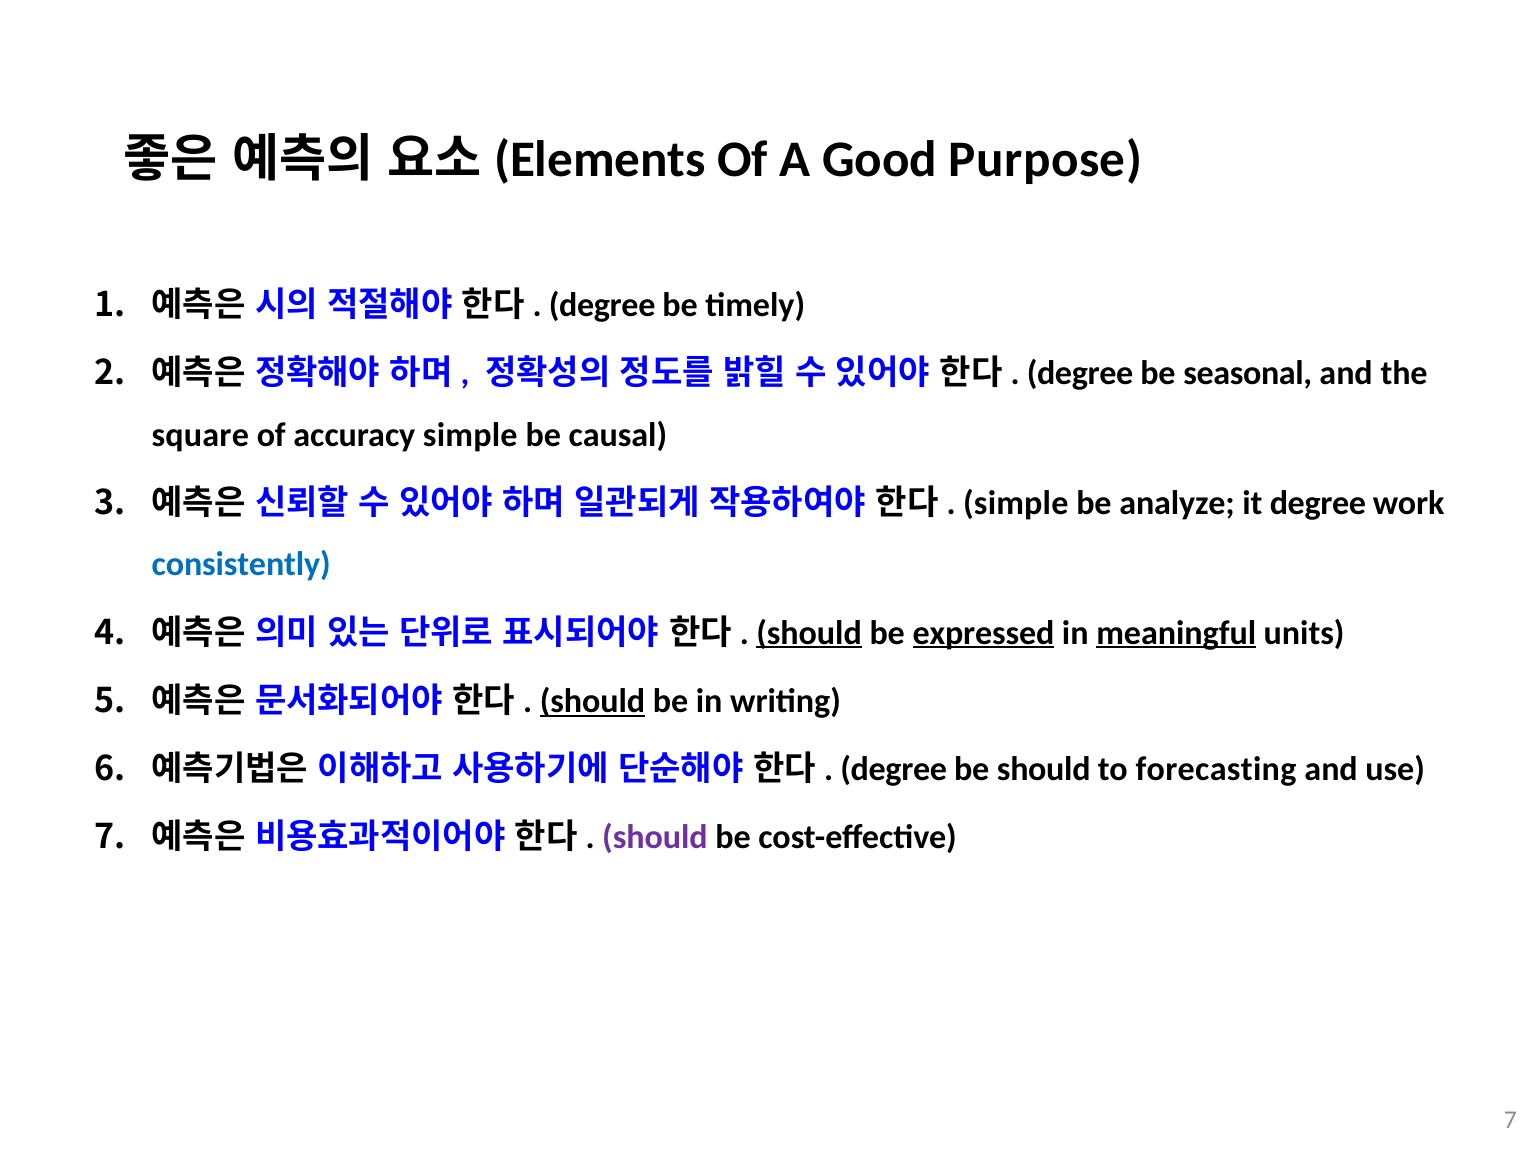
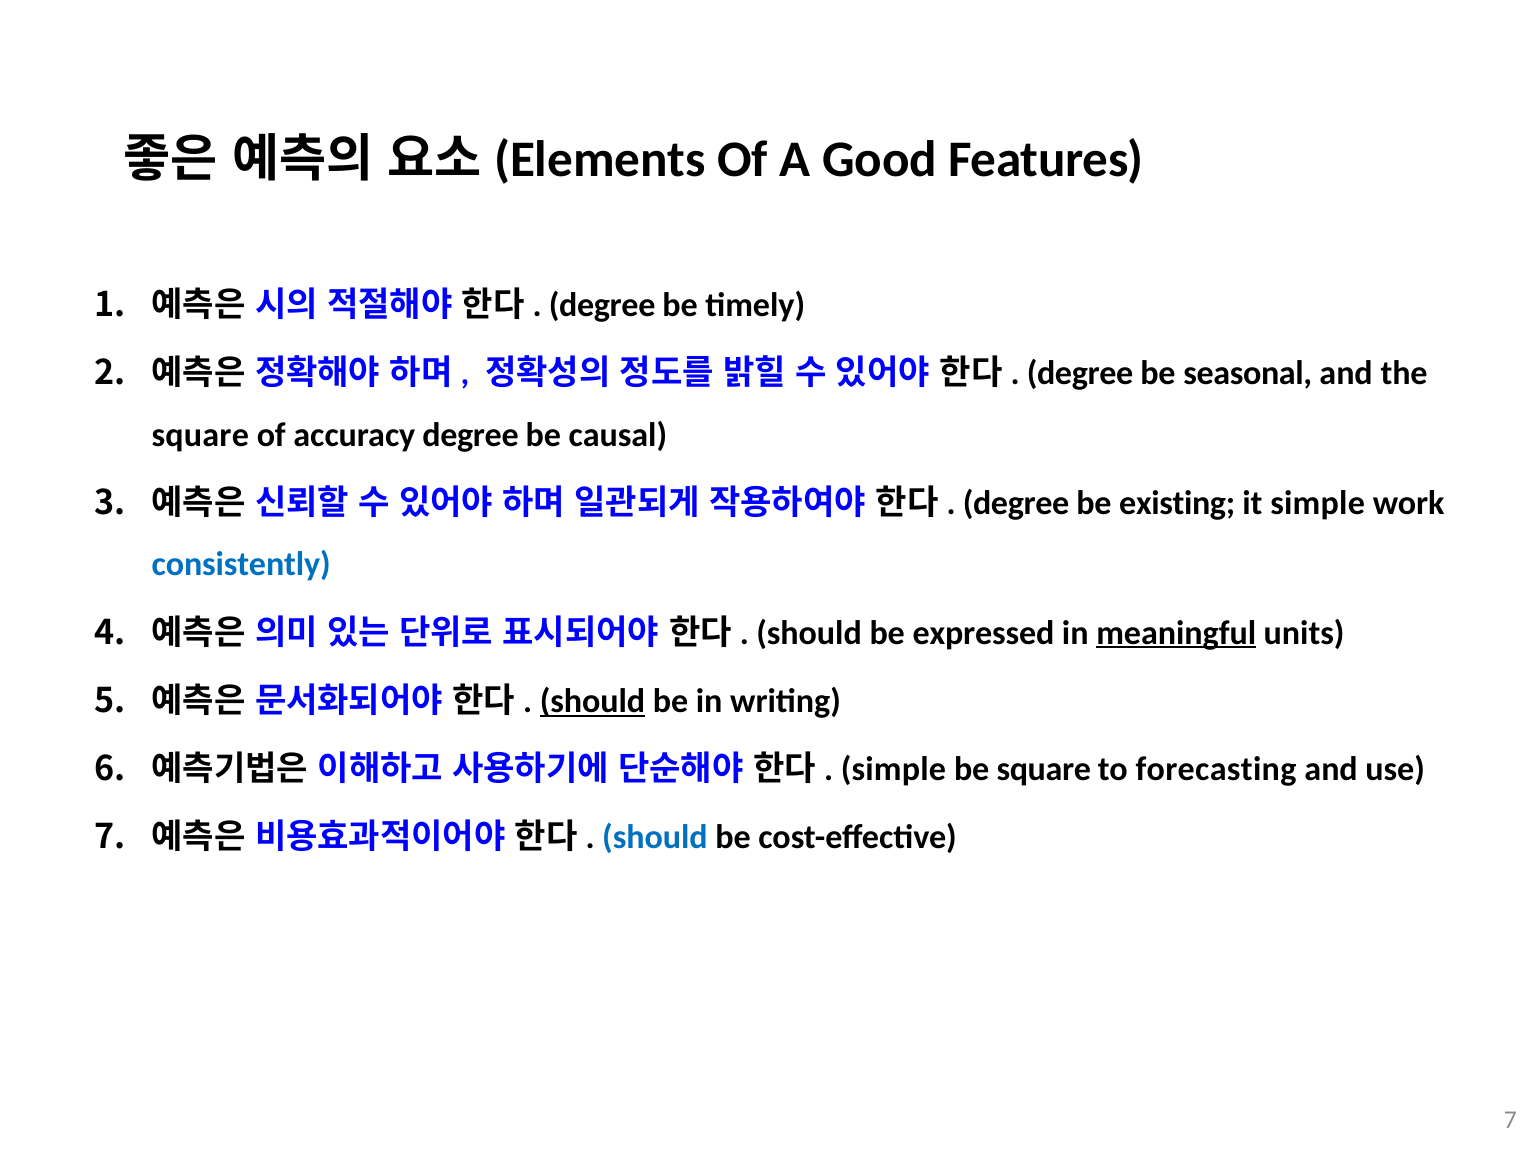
Purpose: Purpose -> Features
accuracy simple: simple -> degree
simple at (1016, 503): simple -> degree
analyze: analyze -> existing
it degree: degree -> simple
should at (809, 633) underline: present -> none
expressed underline: present -> none
degree at (894, 769): degree -> simple
be should: should -> square
should at (655, 837) colour: purple -> blue
